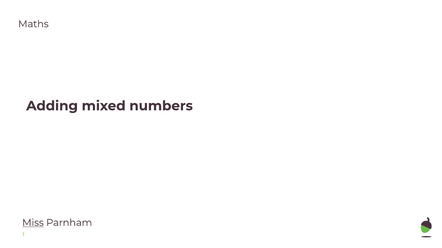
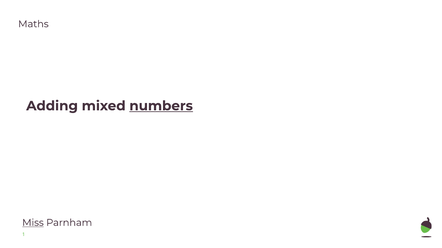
numbers underline: none -> present
